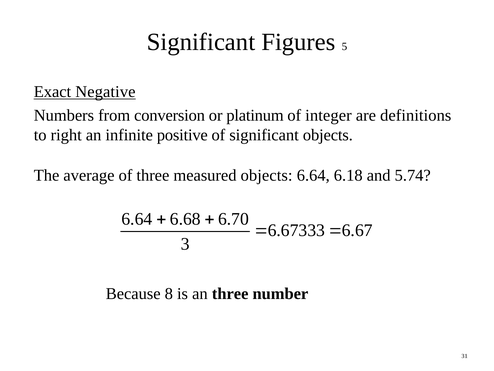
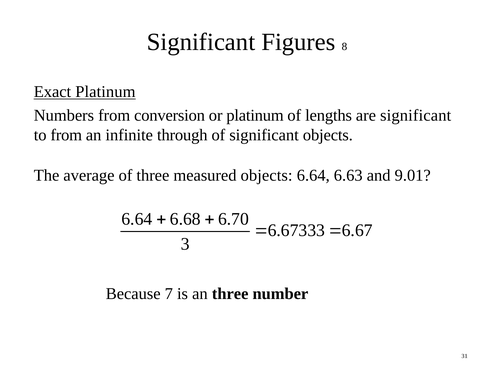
5: 5 -> 8
Exact Negative: Negative -> Platinum
integer: integer -> lengths
are definitions: definitions -> significant
to right: right -> from
positive: positive -> through
6.18: 6.18 -> 6.63
5.74: 5.74 -> 9.01
8: 8 -> 7
